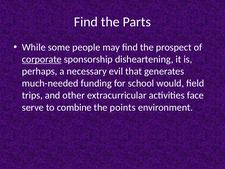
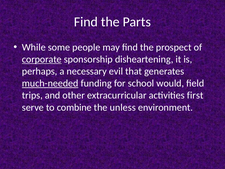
much-needed underline: none -> present
face: face -> first
points: points -> unless
